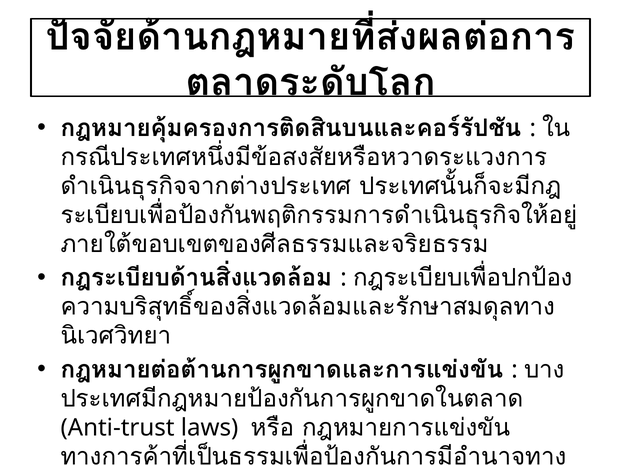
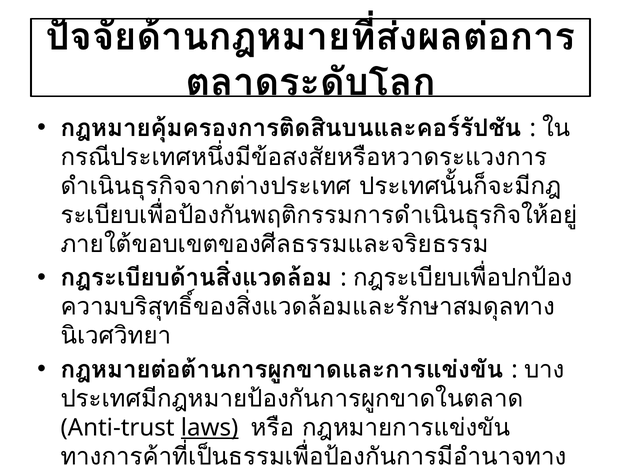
laws underline: none -> present
